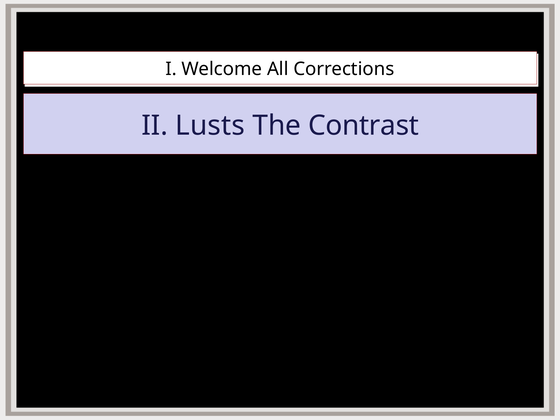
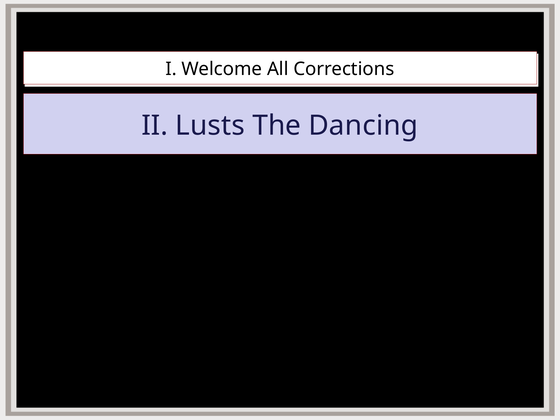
Contrast: Contrast -> Dancing
